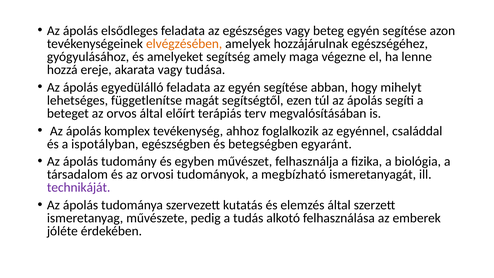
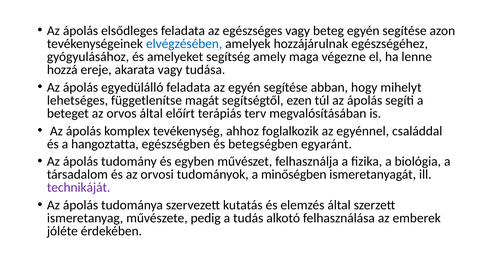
elvégzésében colour: orange -> blue
ispotályban: ispotályban -> hangoztatta
megbízható: megbízható -> minőségben
